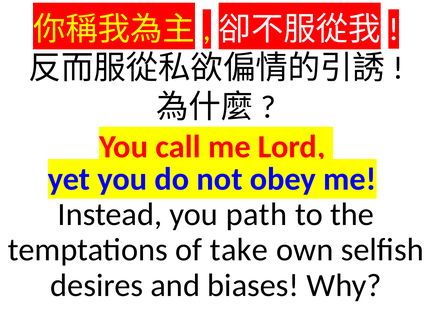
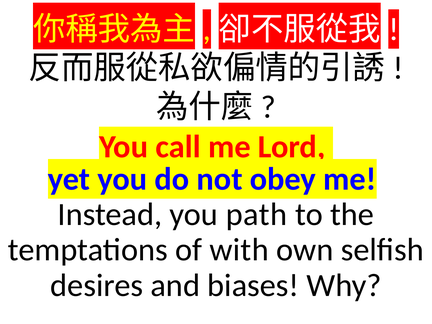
take: take -> with
